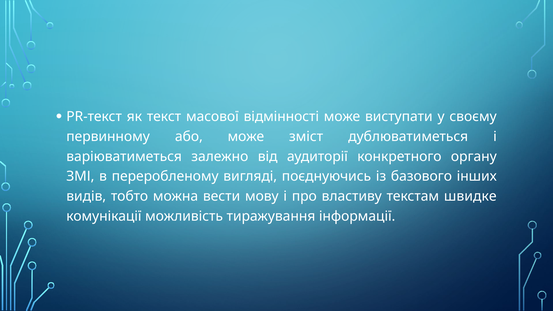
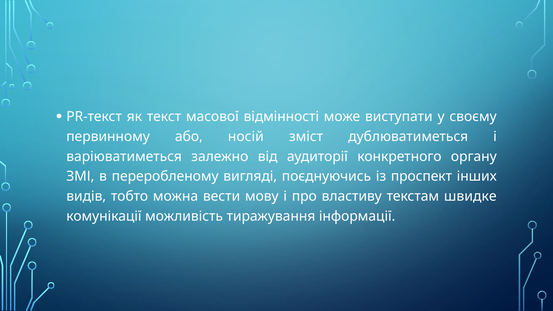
або може: може -> носій
базового: базового -> проспект
